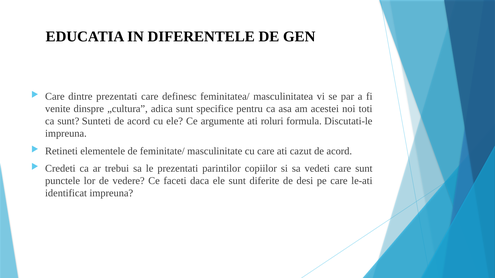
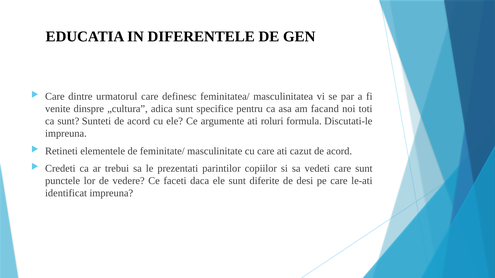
dintre prezentati: prezentati -> urmatorul
acestei: acestei -> facand
